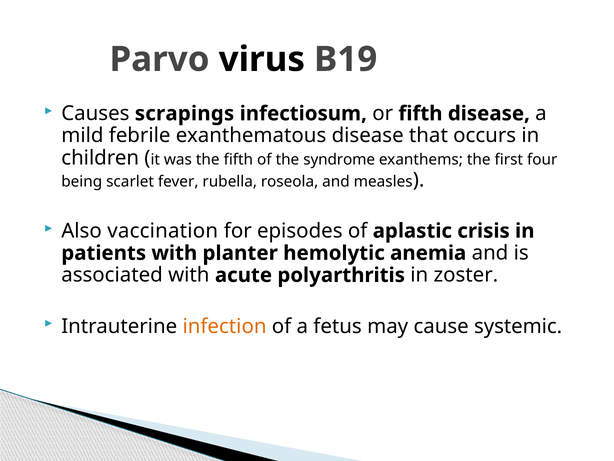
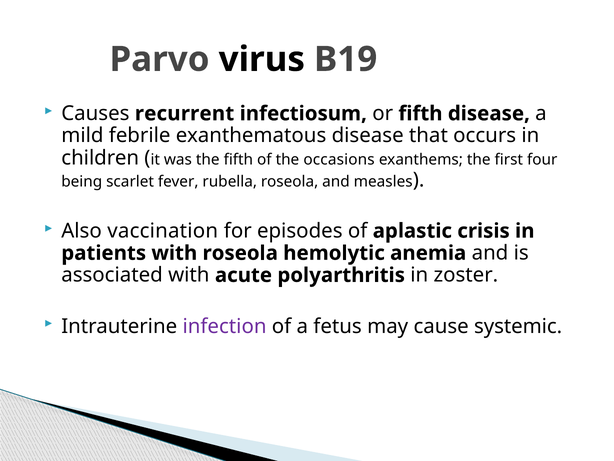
scrapings: scrapings -> recurrent
syndrome: syndrome -> occasions
with planter: planter -> roseola
infection colour: orange -> purple
